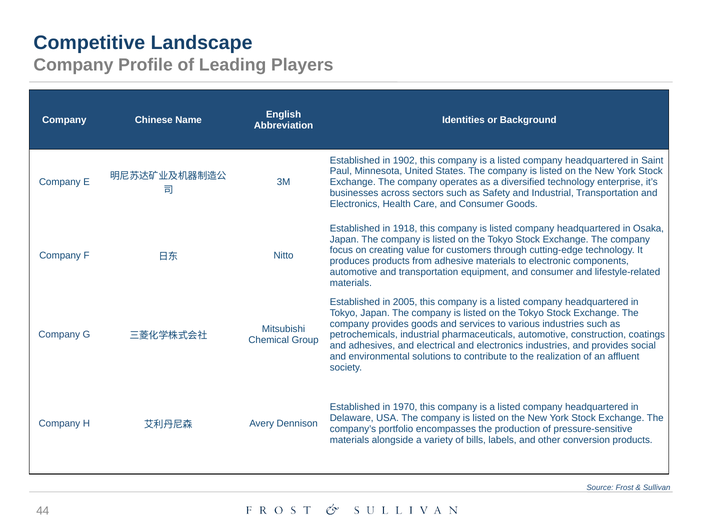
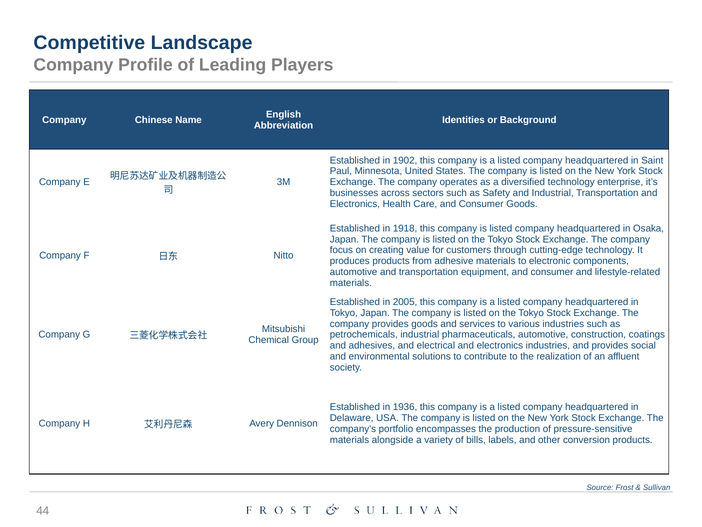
1970: 1970 -> 1936
